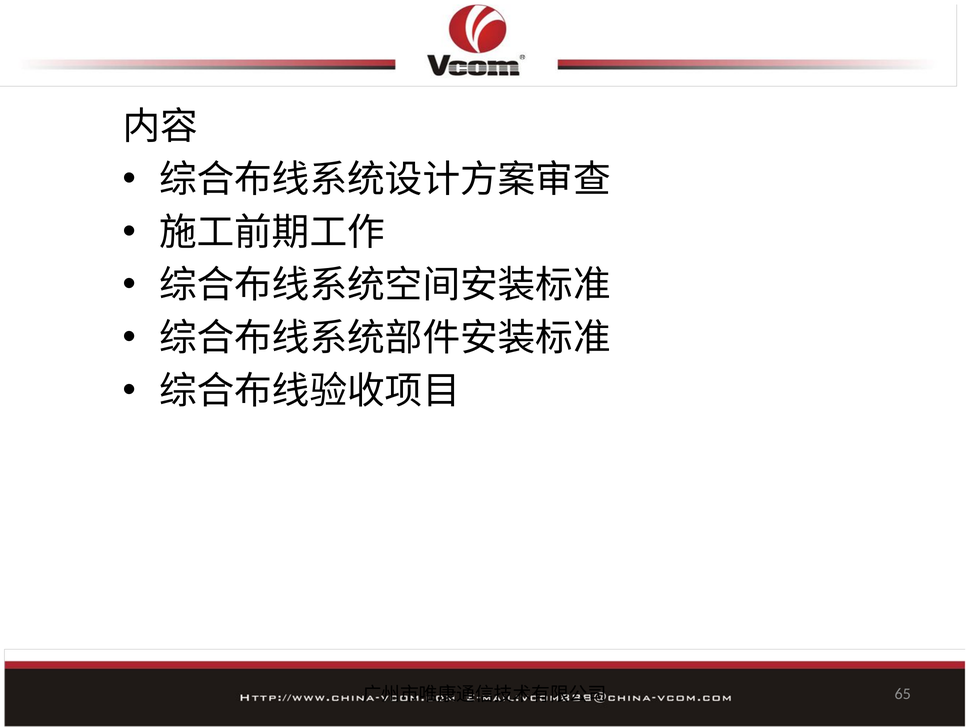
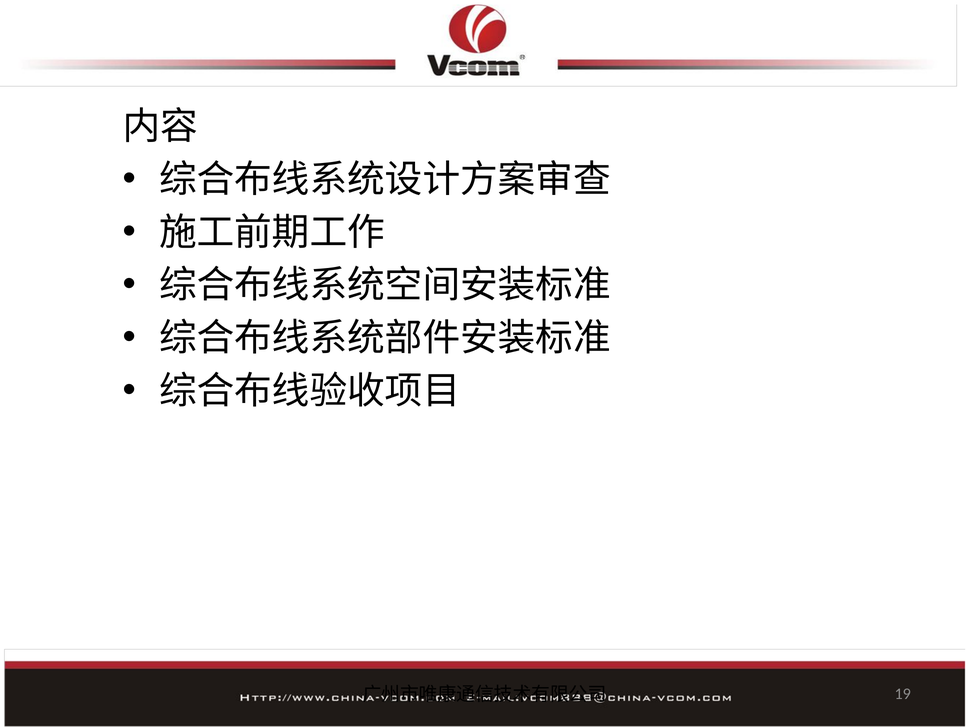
65: 65 -> 19
